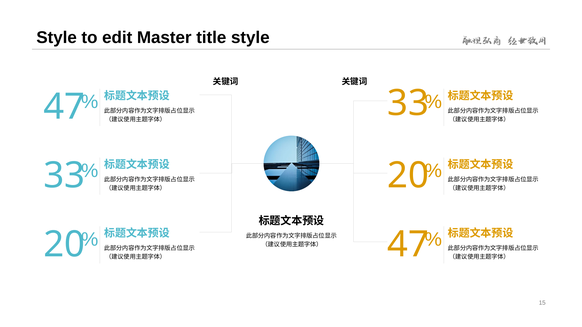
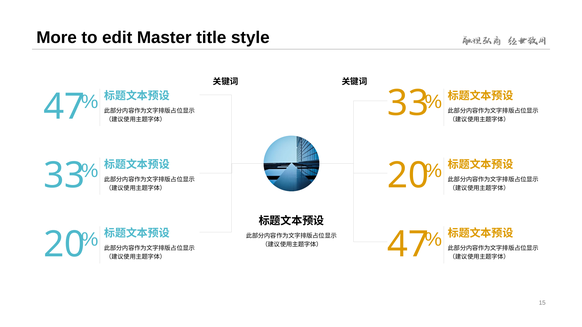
Style at (57, 38): Style -> More
